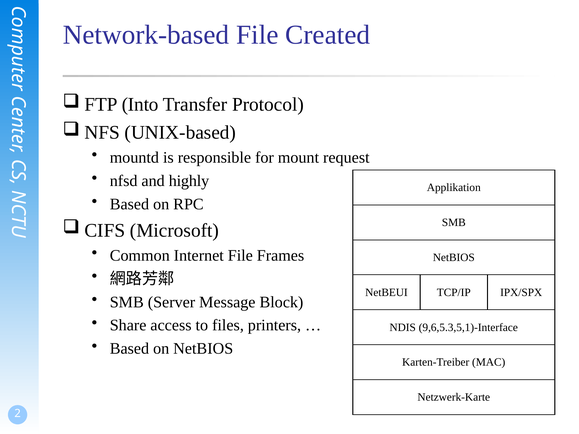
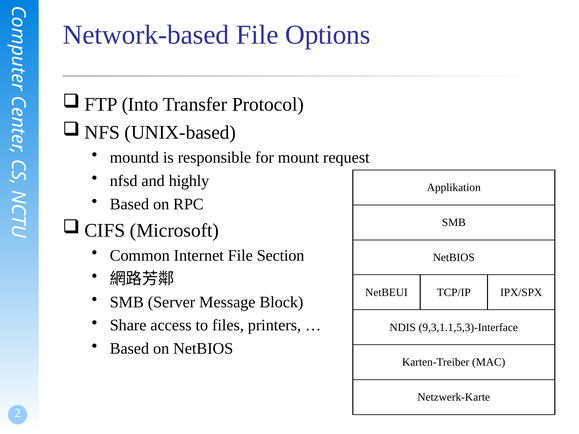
Created: Created -> Options
Frames: Frames -> Section
9,6,5.3,5,1)-Interface: 9,6,5.3,5,1)-Interface -> 9,3,1.1,5,3)-Interface
